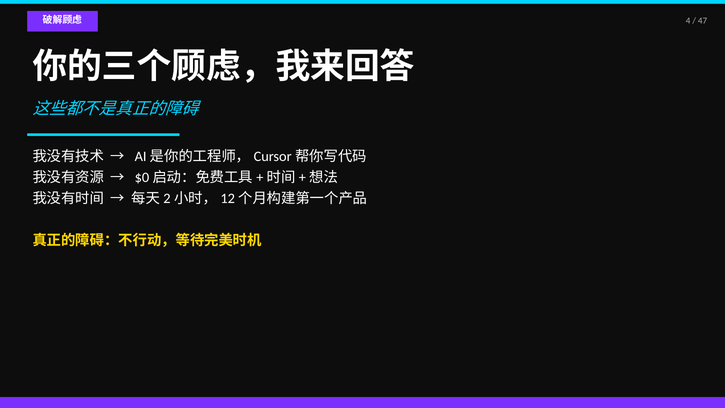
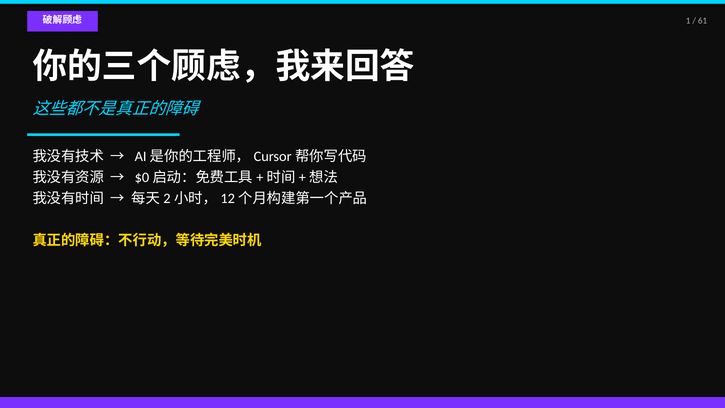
4: 4 -> 1
47: 47 -> 61
